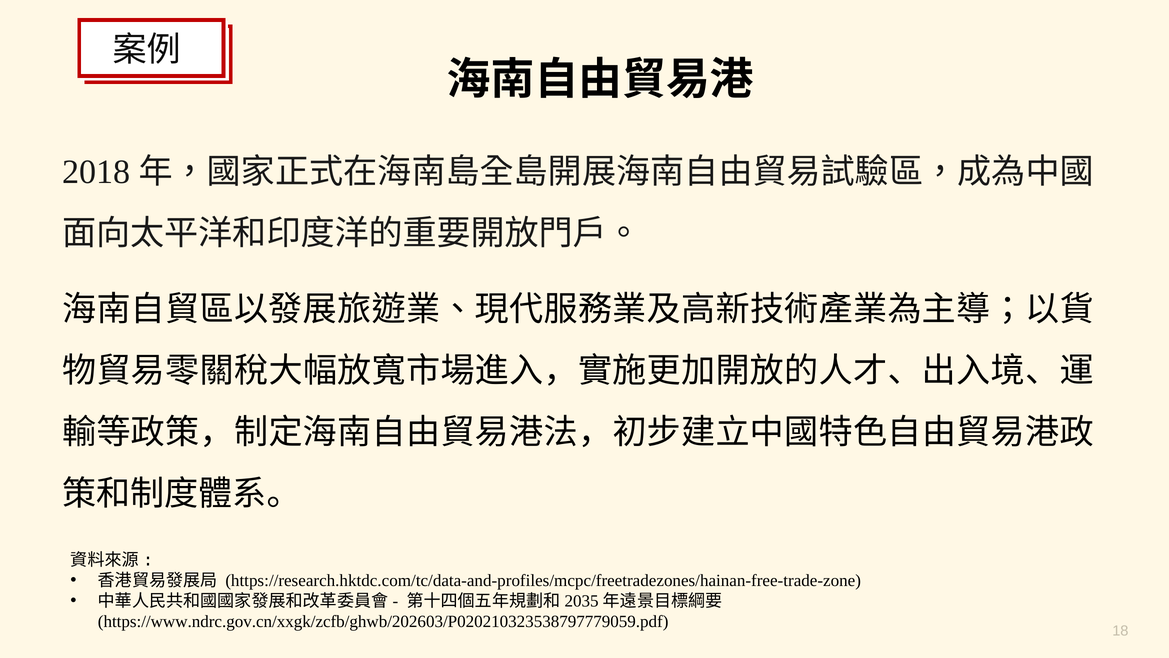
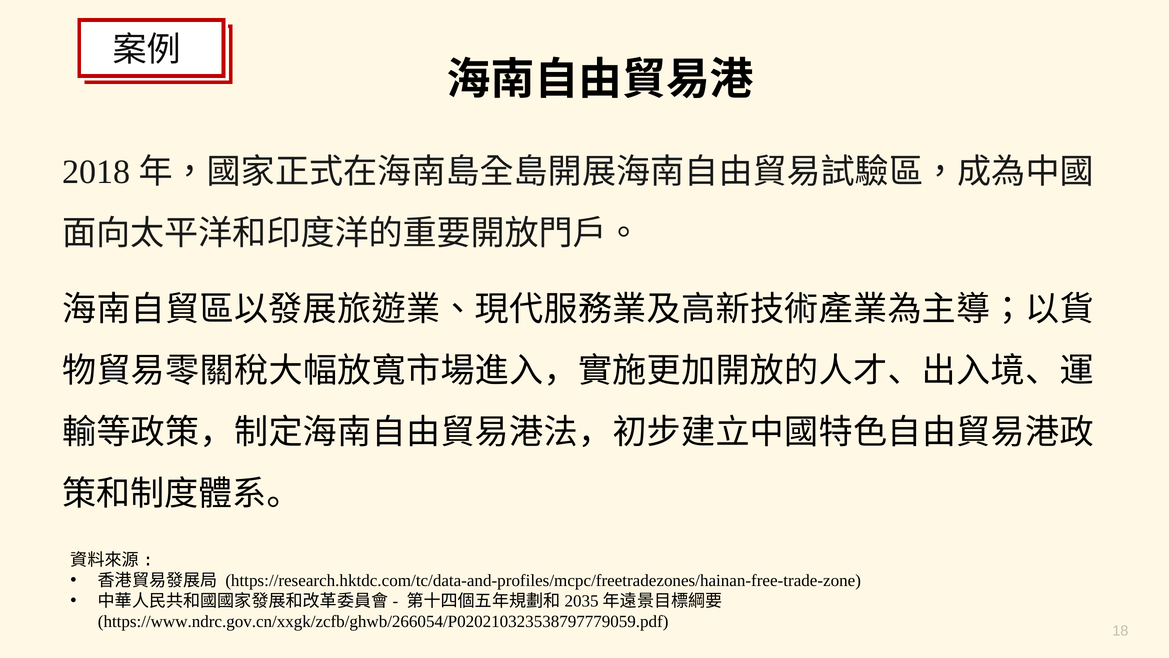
https://www.ndrc.gov.cn/xxgk/zcfb/ghwb/202603/P020210323538797779059.pdf: https://www.ndrc.gov.cn/xxgk/zcfb/ghwb/202603/P020210323538797779059.pdf -> https://www.ndrc.gov.cn/xxgk/zcfb/ghwb/266054/P020210323538797779059.pdf
